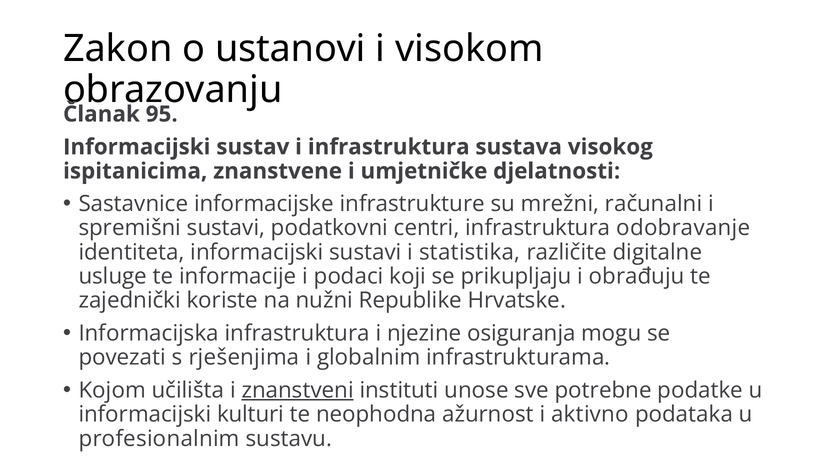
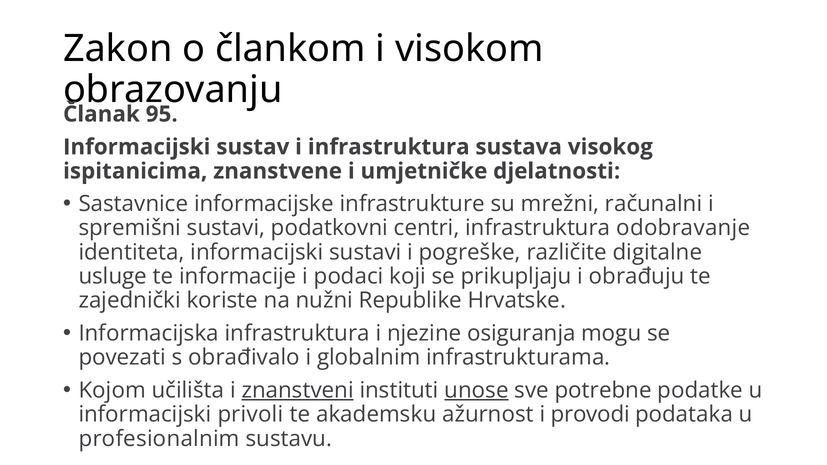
ustanovi: ustanovi -> člankom
statistika: statistika -> pogreške
rješenjima: rješenjima -> obrađivalo
unose underline: none -> present
kulturi: kulturi -> privoli
neophodna: neophodna -> akademsku
aktivno: aktivno -> provodi
